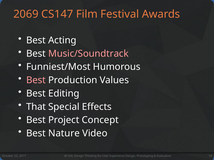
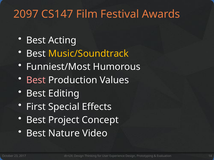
2069: 2069 -> 2097
Music/Soundtrack colour: pink -> yellow
That: That -> First
